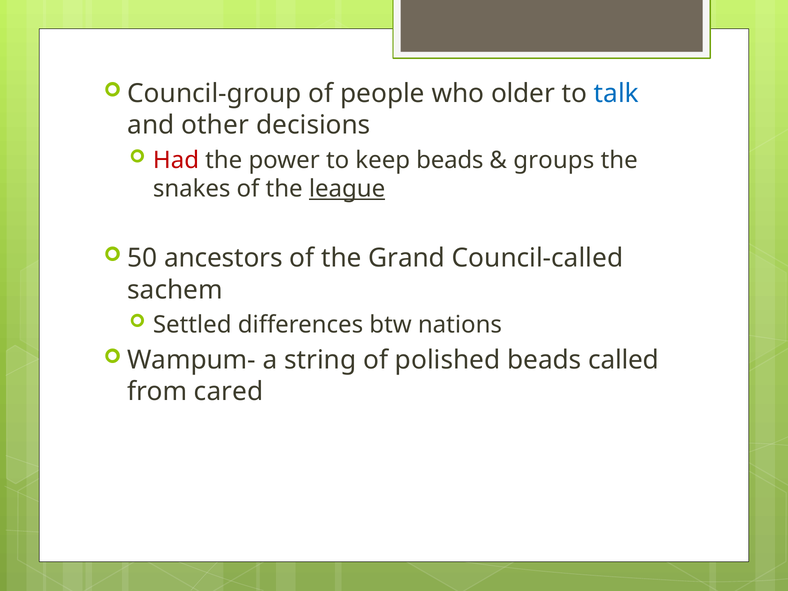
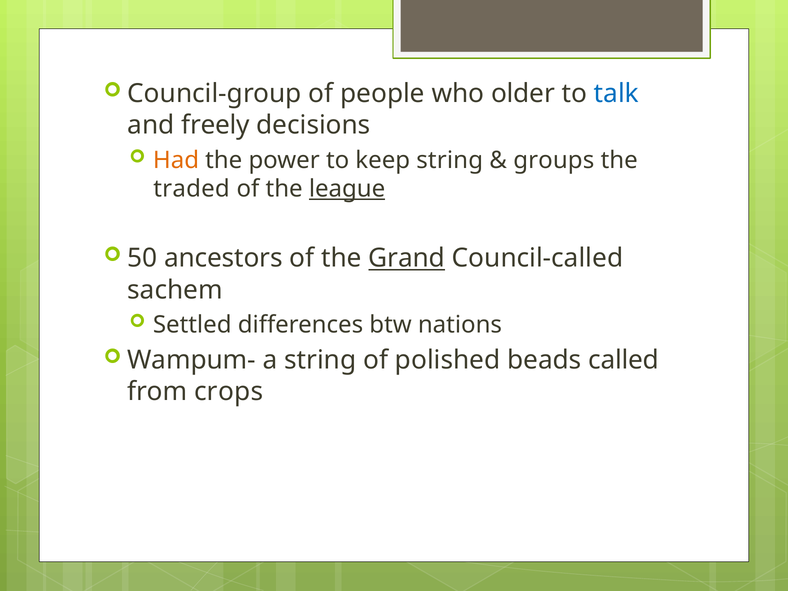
other: other -> freely
Had colour: red -> orange
keep beads: beads -> string
snakes: snakes -> traded
Grand underline: none -> present
cared: cared -> crops
